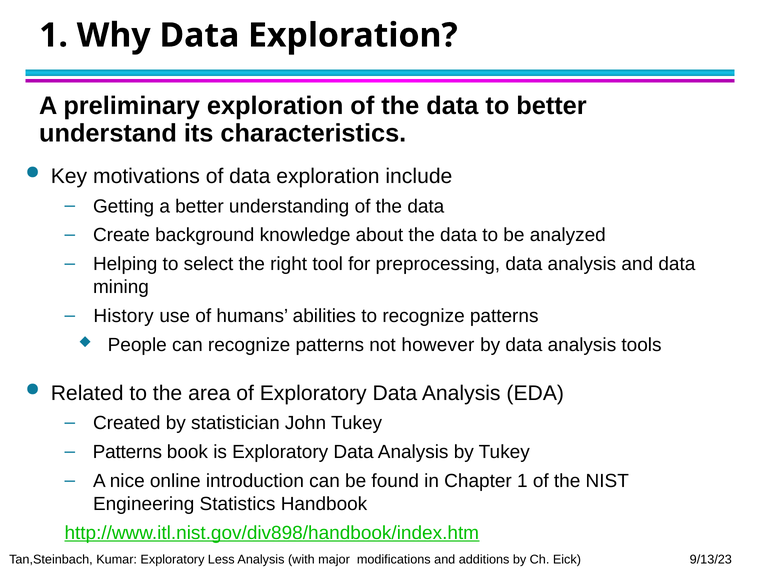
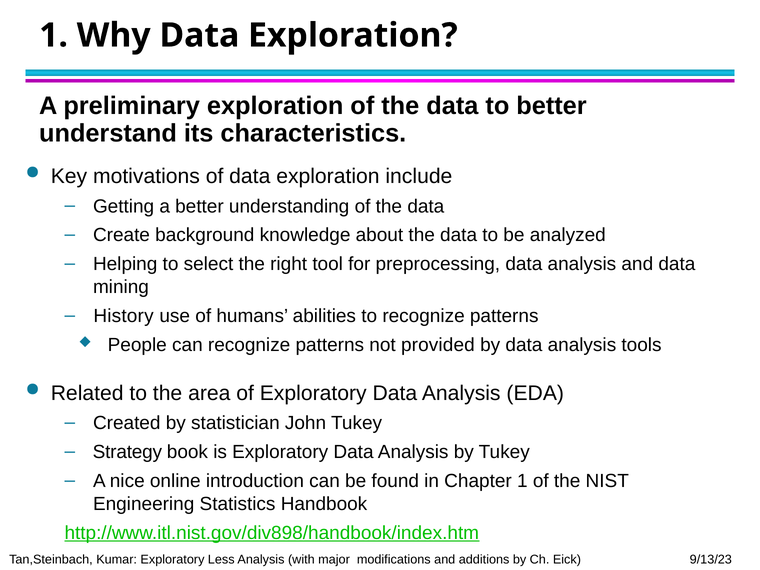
however: however -> provided
Patterns at (127, 452): Patterns -> Strategy
